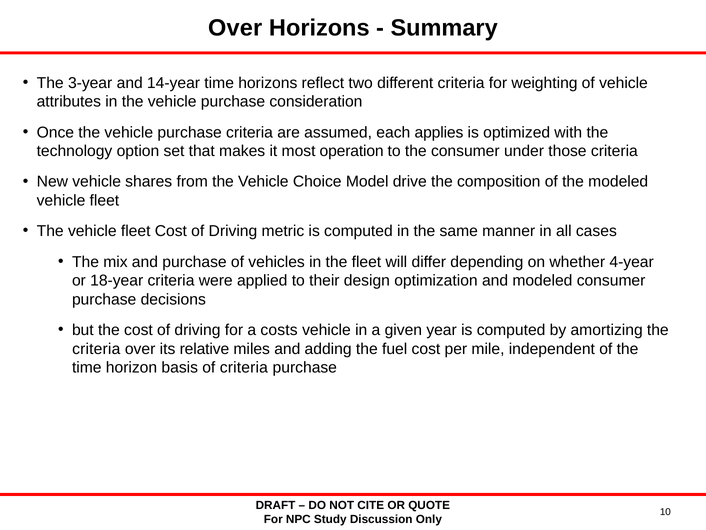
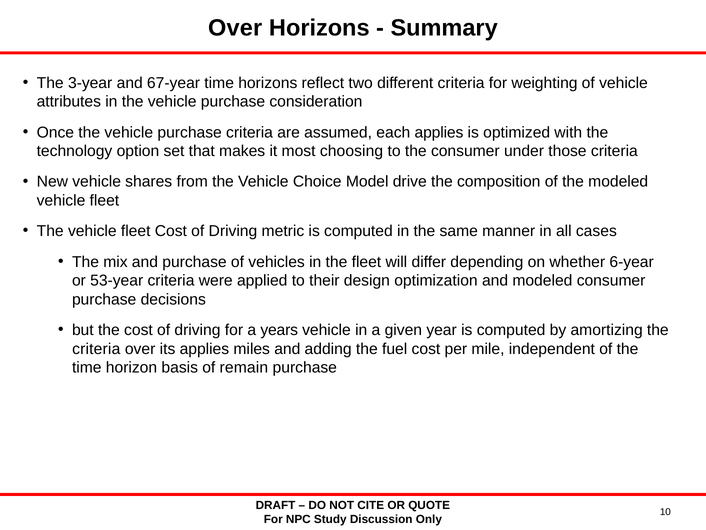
14-year: 14-year -> 67-year
operation: operation -> choosing
4-year: 4-year -> 6-year
18-year: 18-year -> 53-year
costs: costs -> years
its relative: relative -> applies
of criteria: criteria -> remain
